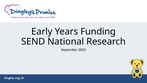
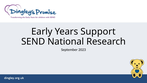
Funding: Funding -> Support
